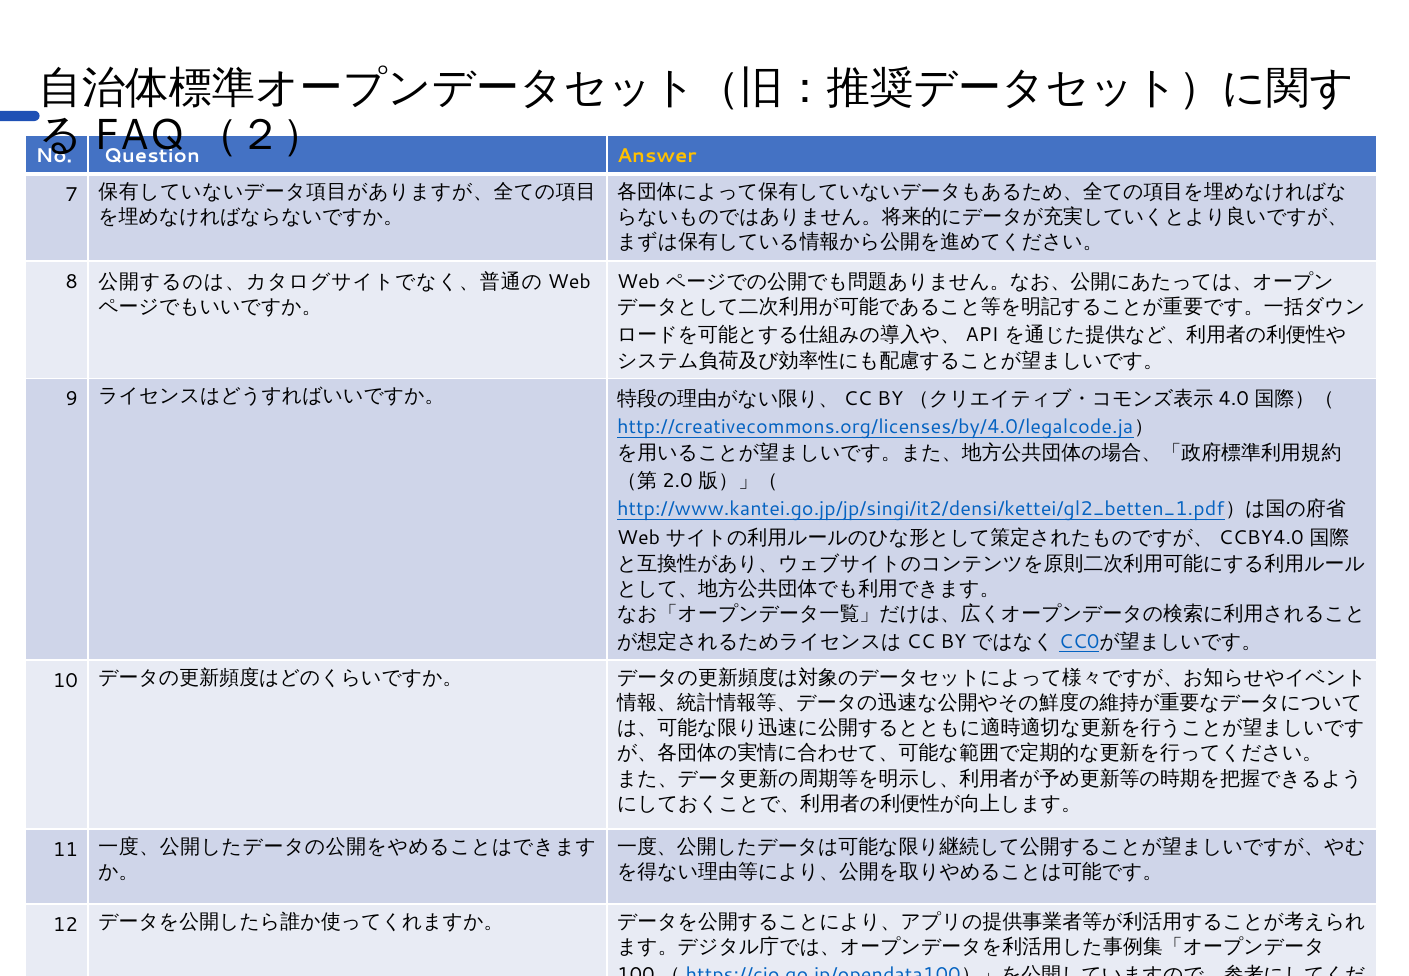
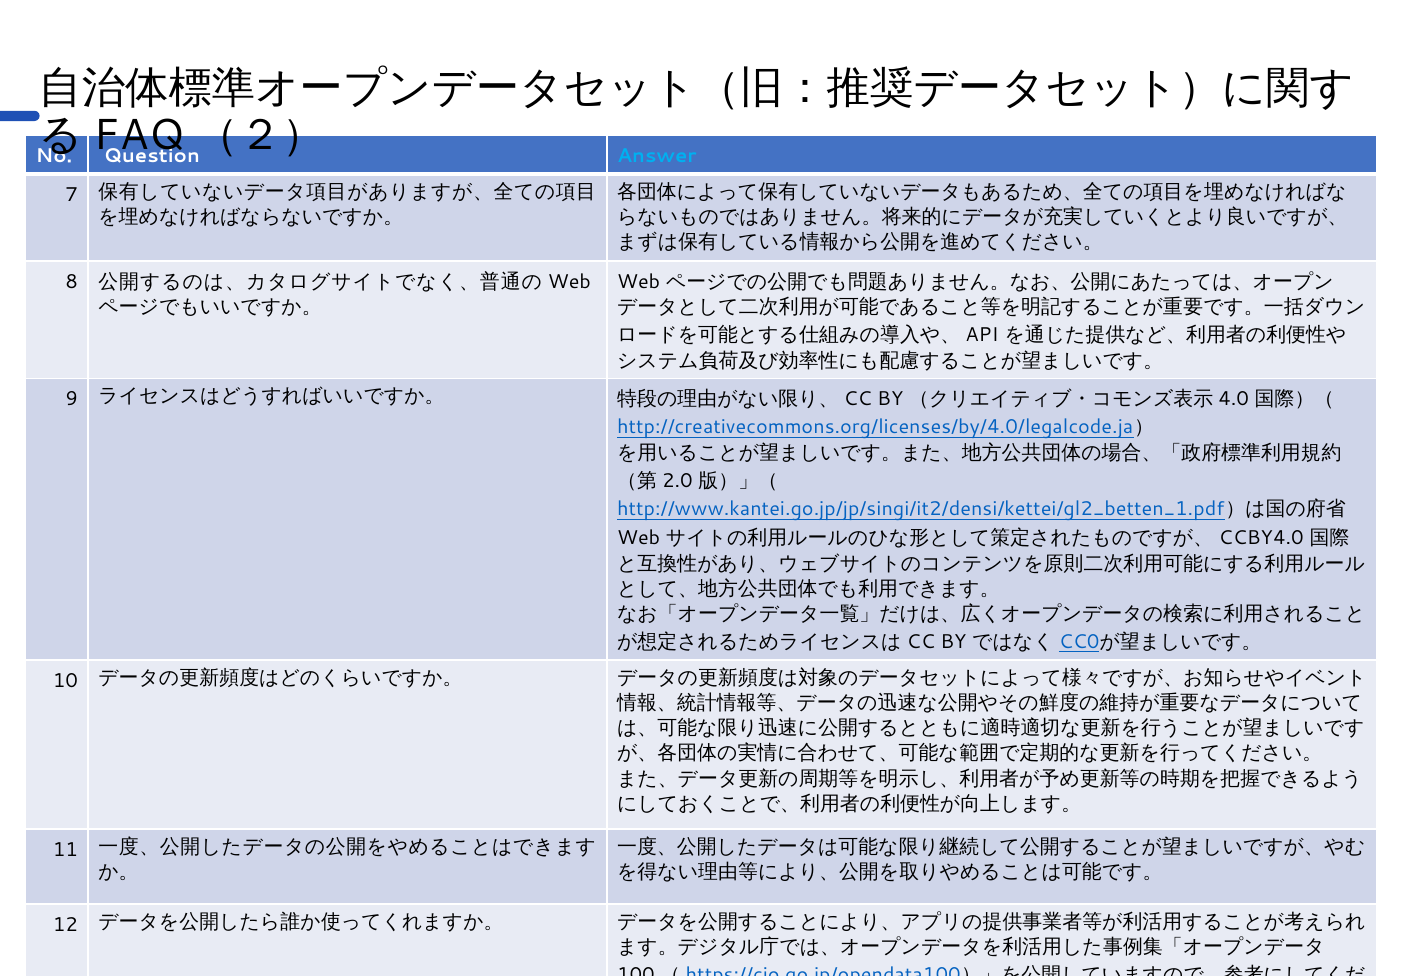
Answer colour: yellow -> light blue
